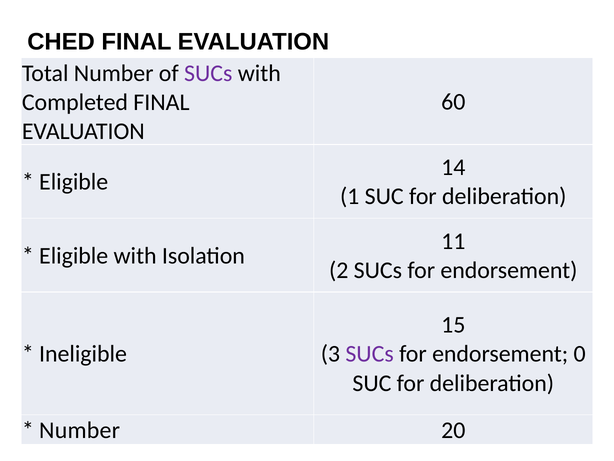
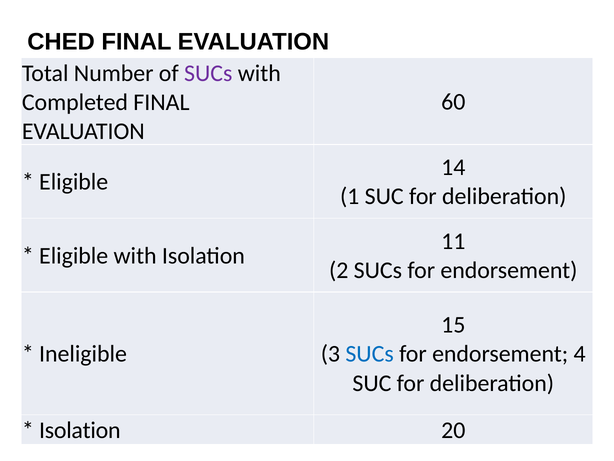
SUCs at (370, 354) colour: purple -> blue
0: 0 -> 4
Number at (80, 430): Number -> Isolation
